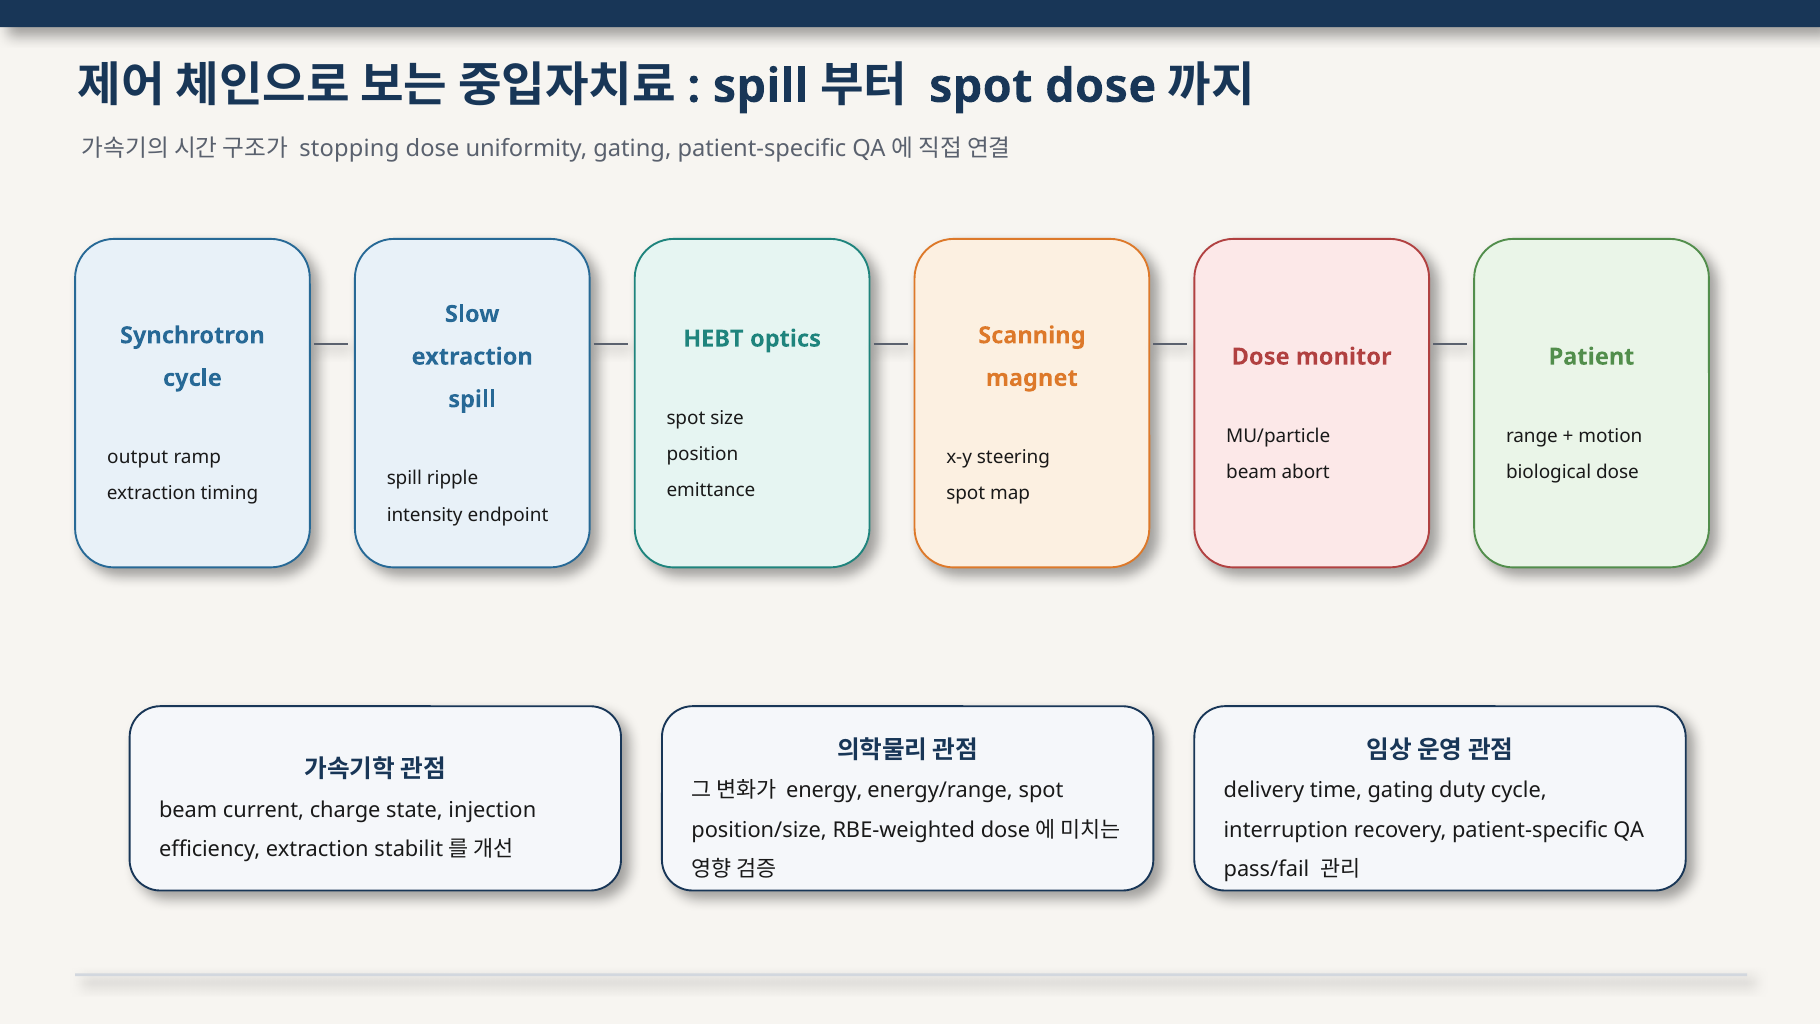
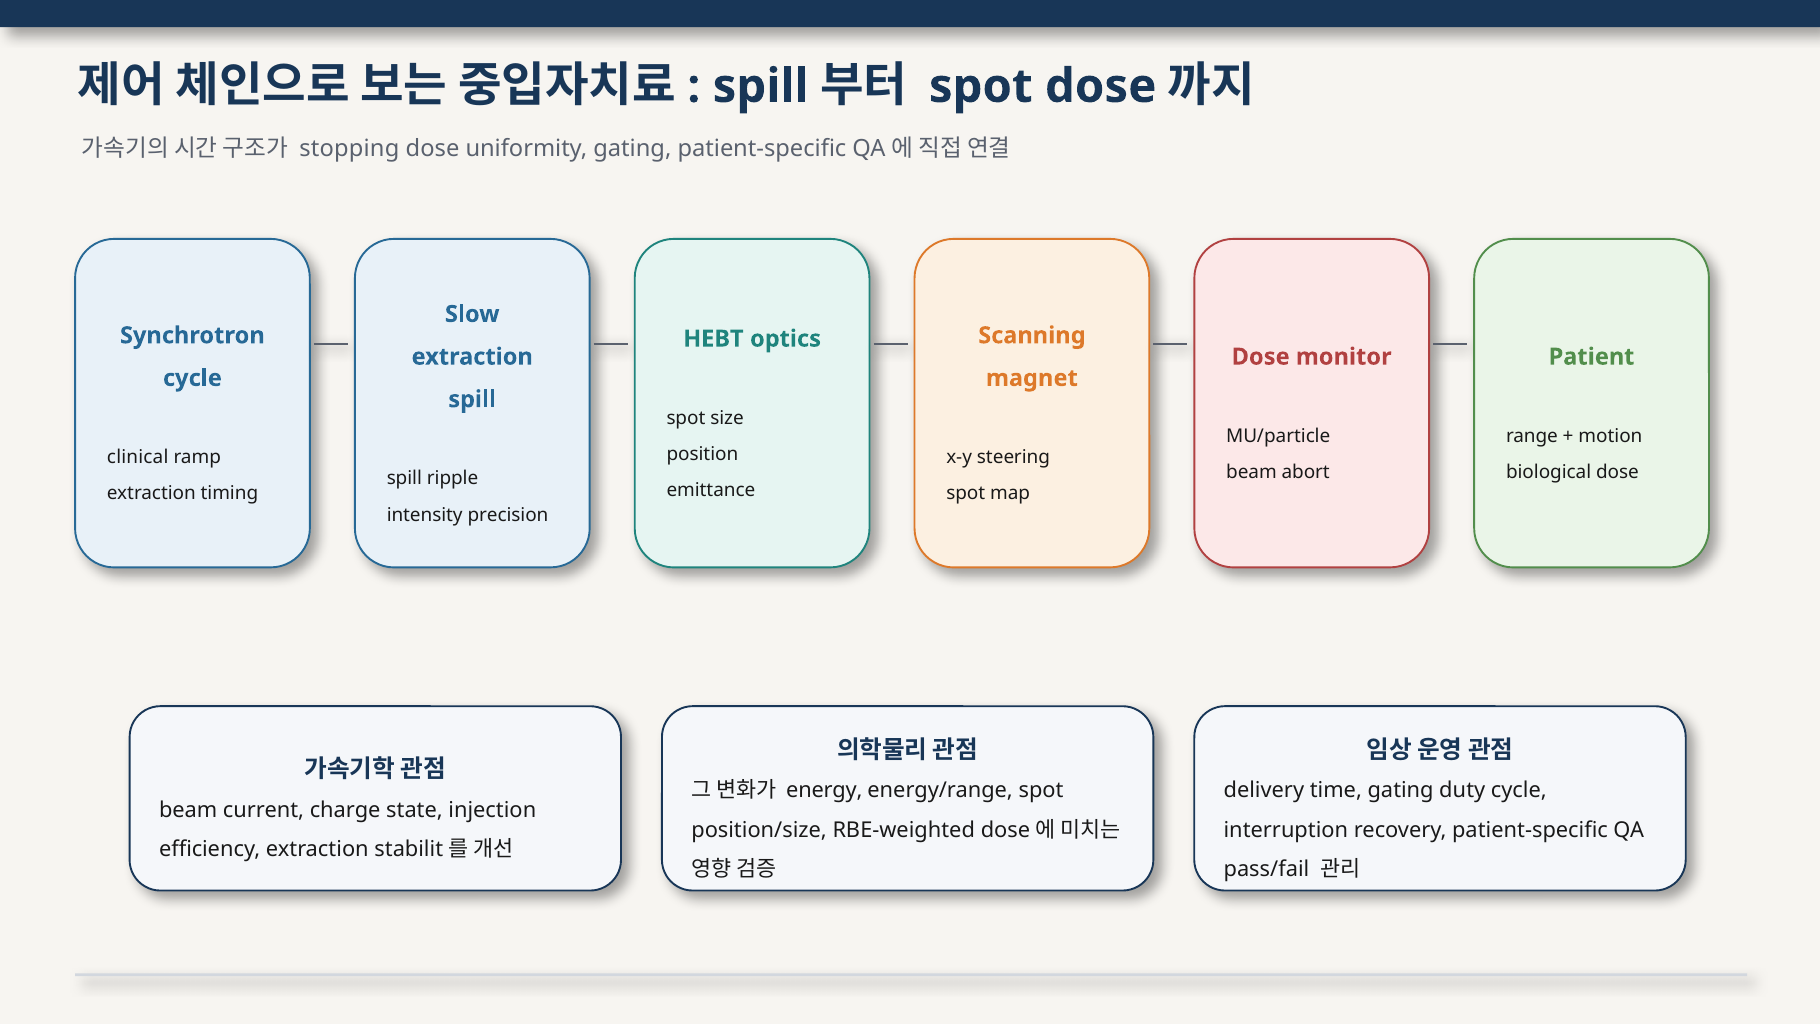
output: output -> clinical
endpoint: endpoint -> precision
